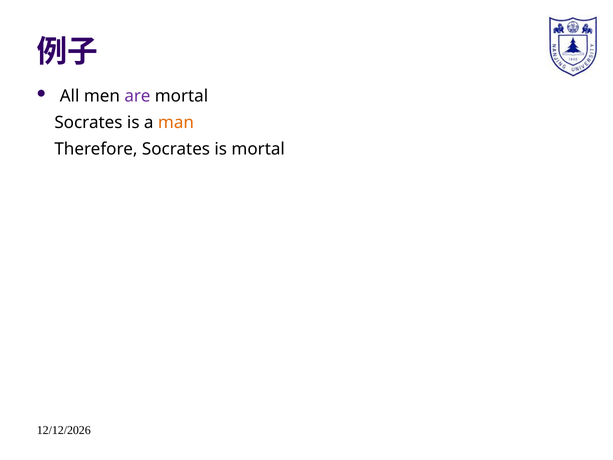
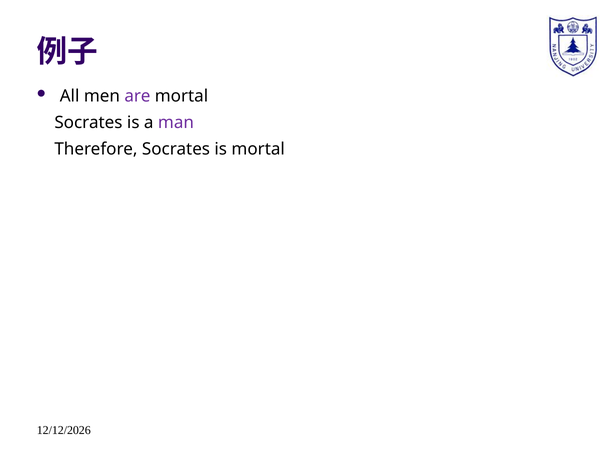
man colour: orange -> purple
